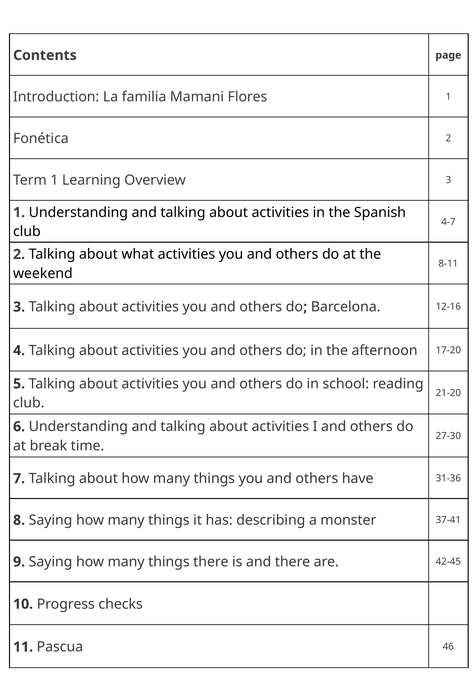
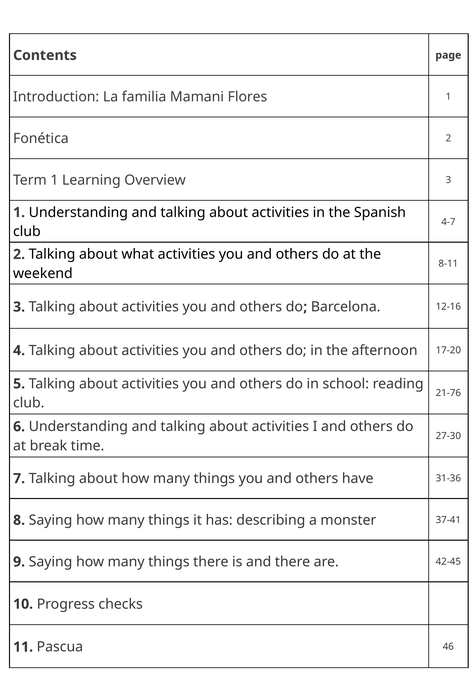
21-20: 21-20 -> 21-76
